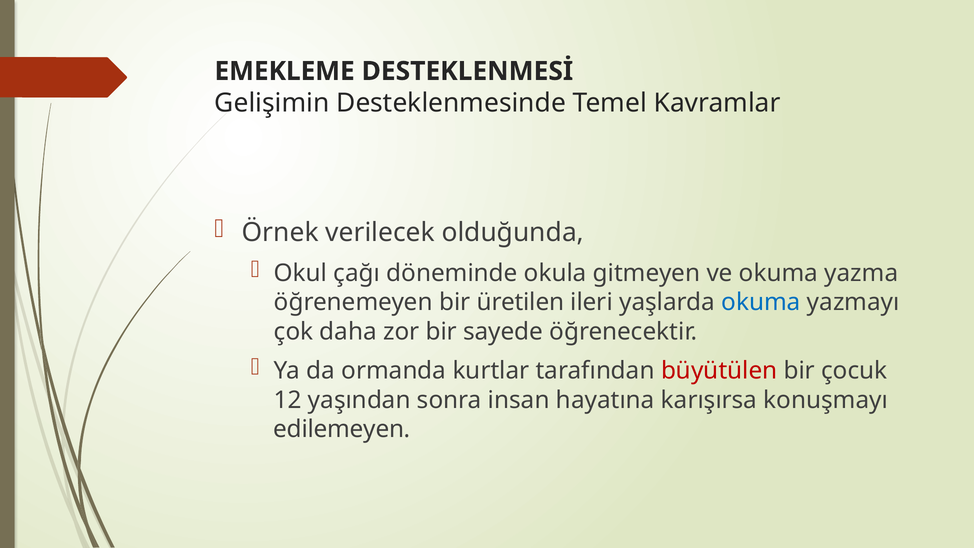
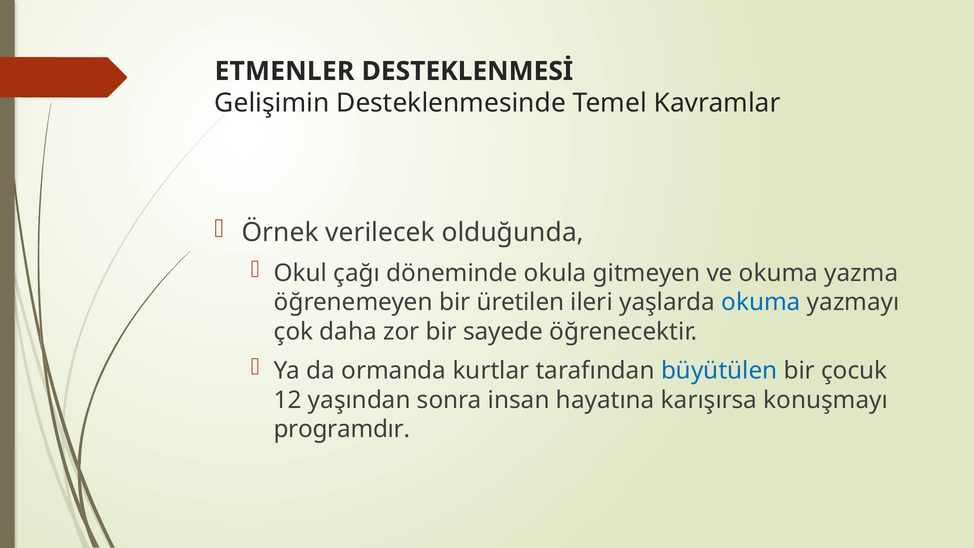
EMEKLEME: EMEKLEME -> ETMENLER
büyütülen colour: red -> blue
edilemeyen: edilemeyen -> programdır
